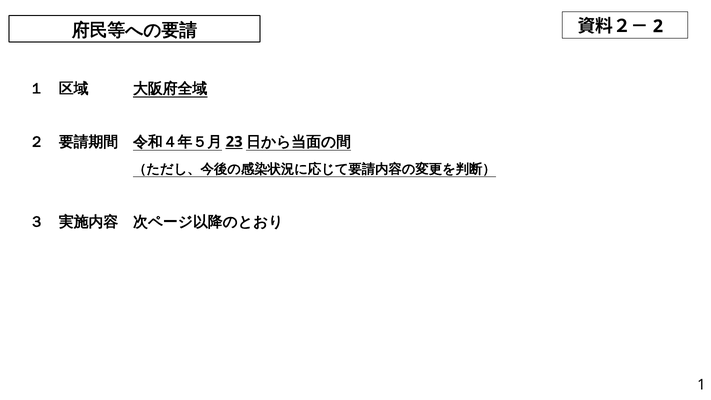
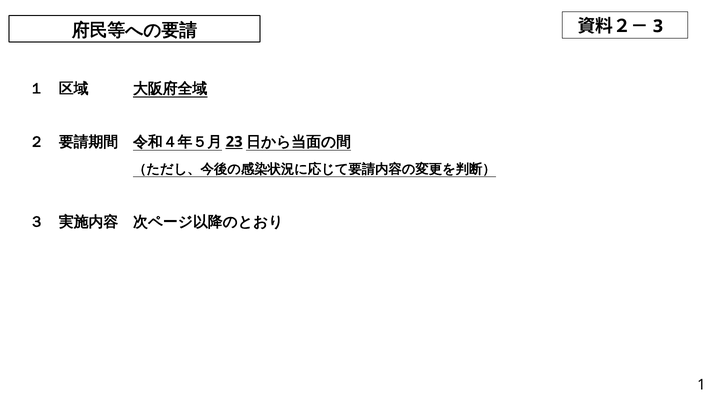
2: 2 -> 3
